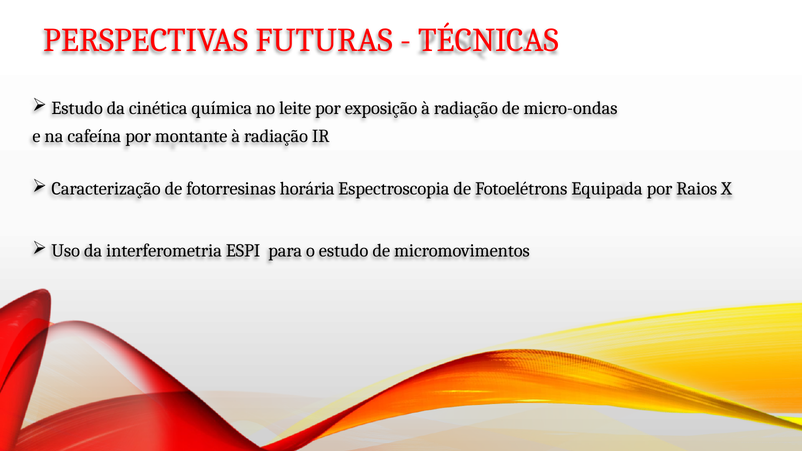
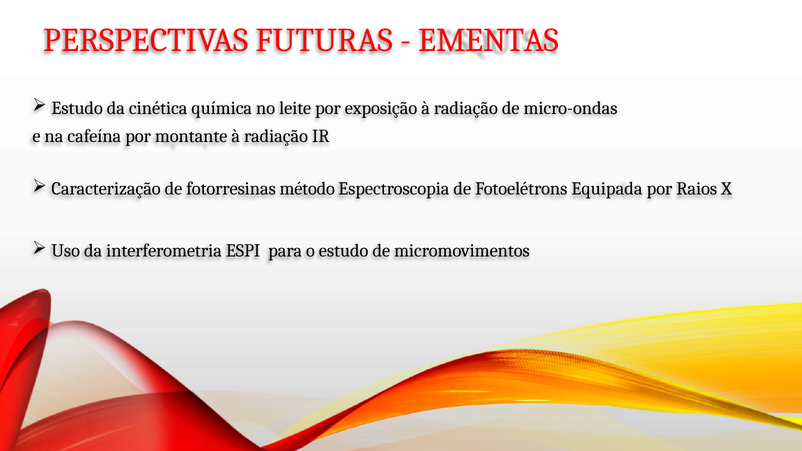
TÉCNICAS: TÉCNICAS -> EMENTAS
horária: horária -> método
